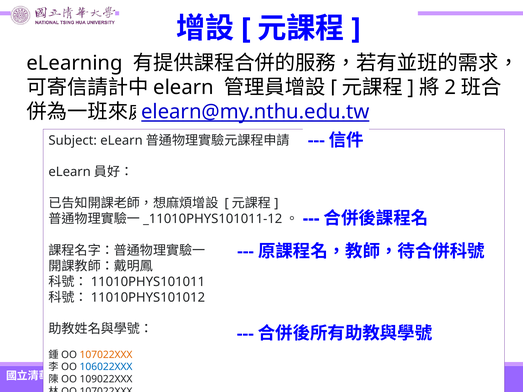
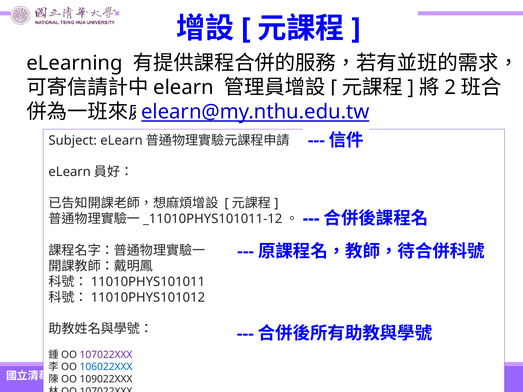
107022XXX at (106, 355) colour: orange -> purple
